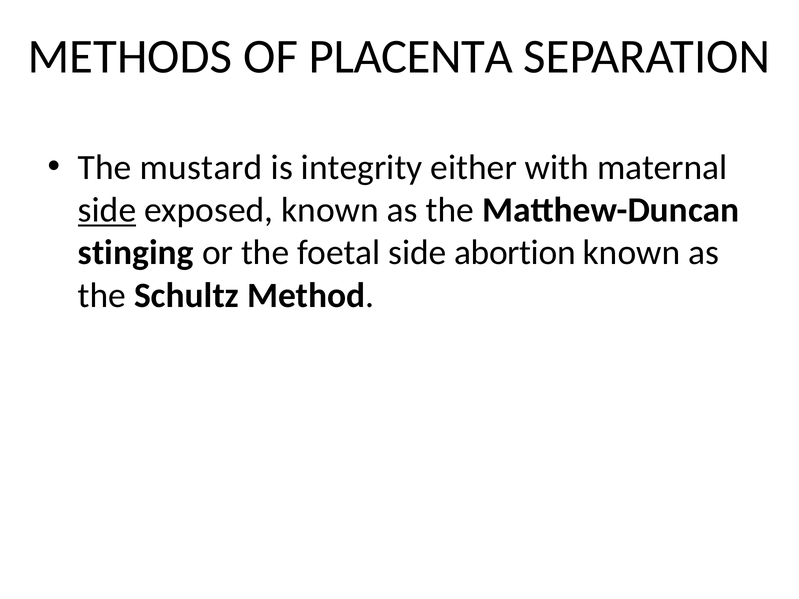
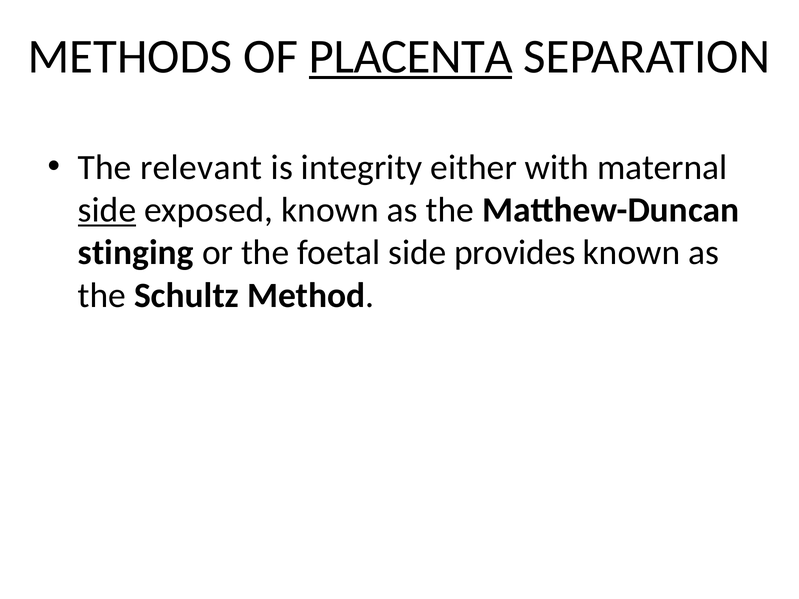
PLACENTA underline: none -> present
mustard: mustard -> relevant
abortion: abortion -> provides
